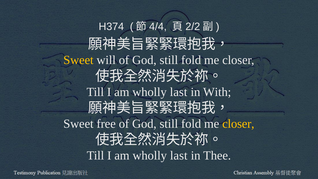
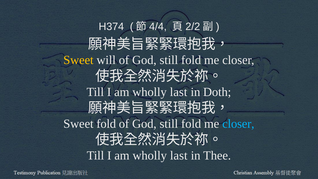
With: With -> Doth
Sweet free: free -> fold
closer at (238, 124) colour: yellow -> light blue
